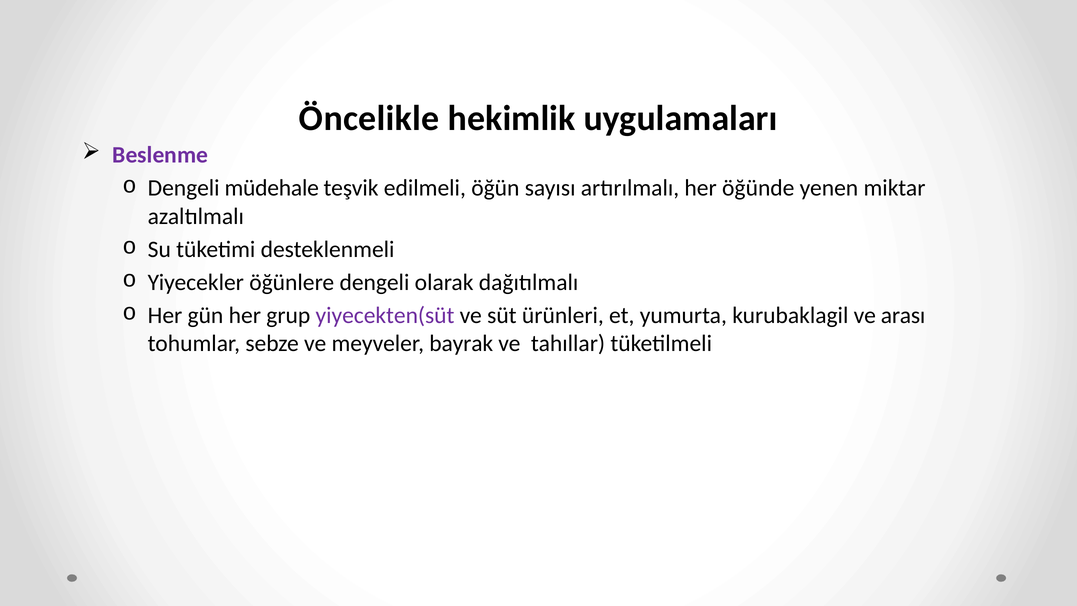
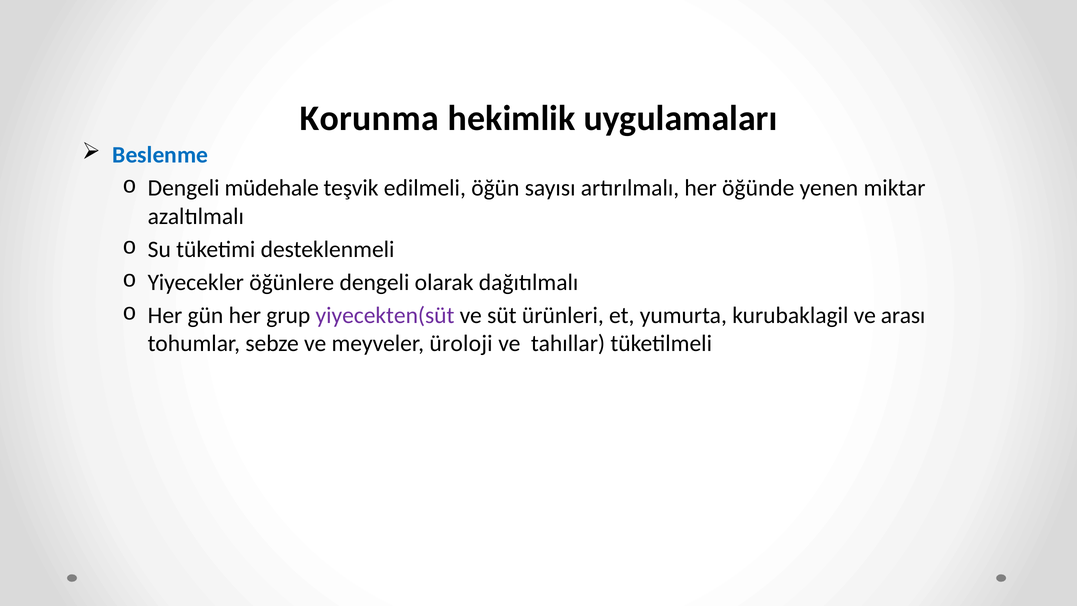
Öncelikle: Öncelikle -> Korunma
Beslenme colour: purple -> blue
bayrak: bayrak -> üroloji
